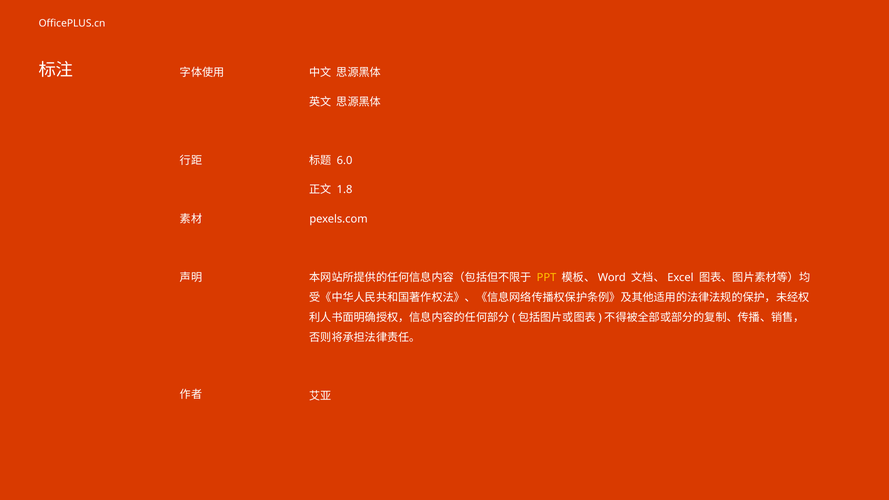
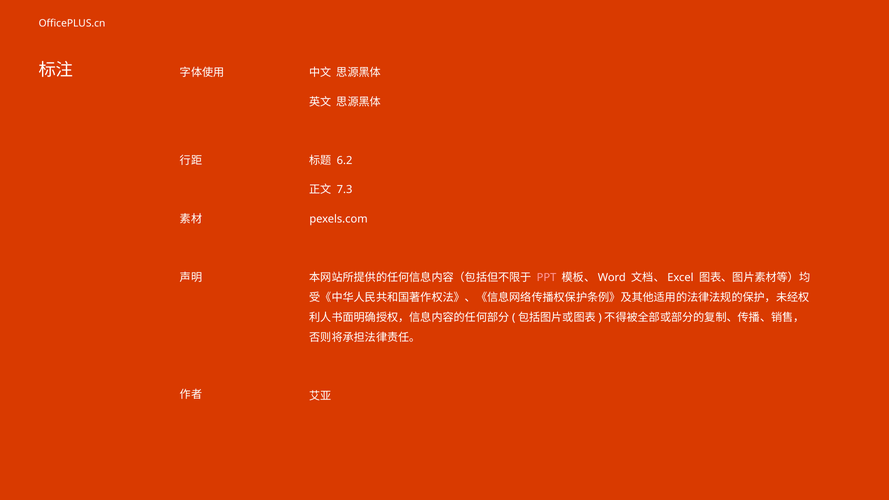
6.0: 6.0 -> 6.2
1.8: 1.8 -> 7.3
PPT colour: yellow -> pink
